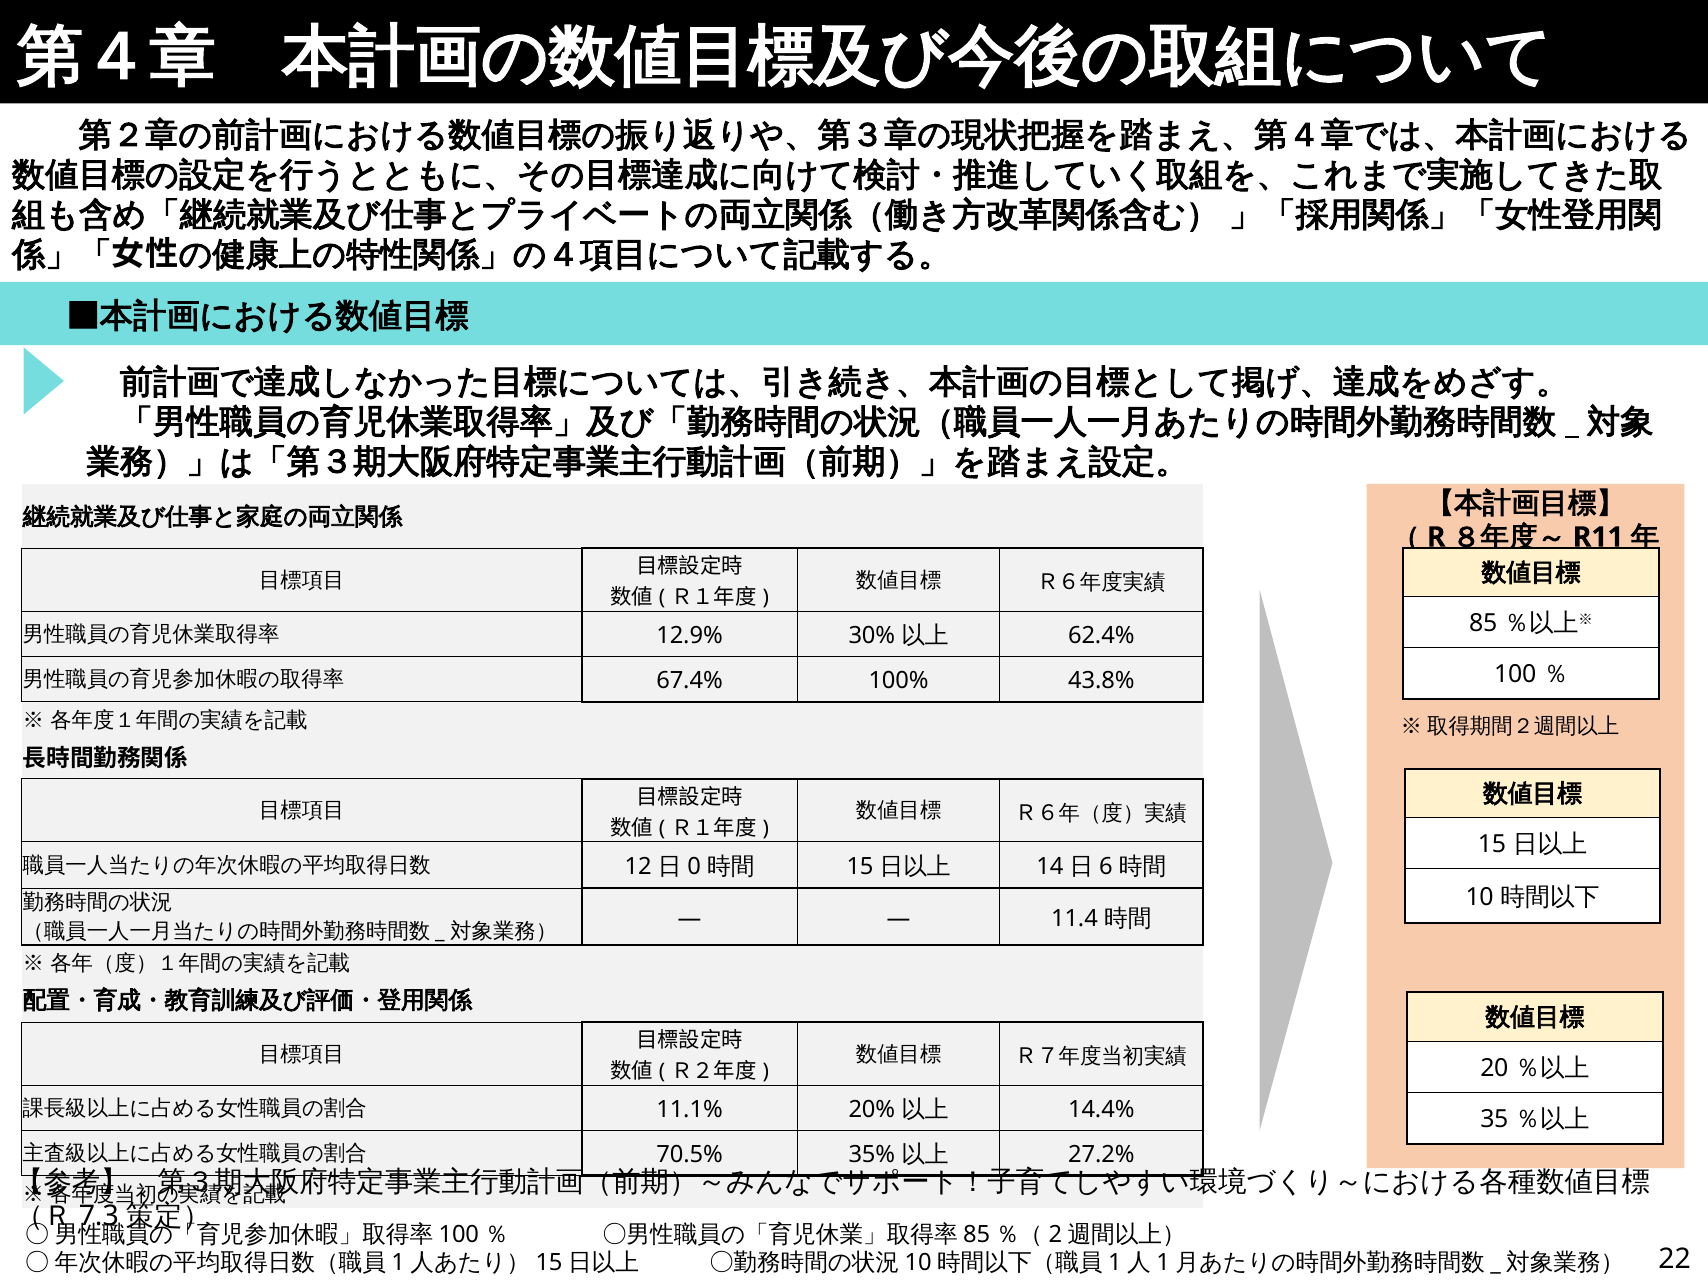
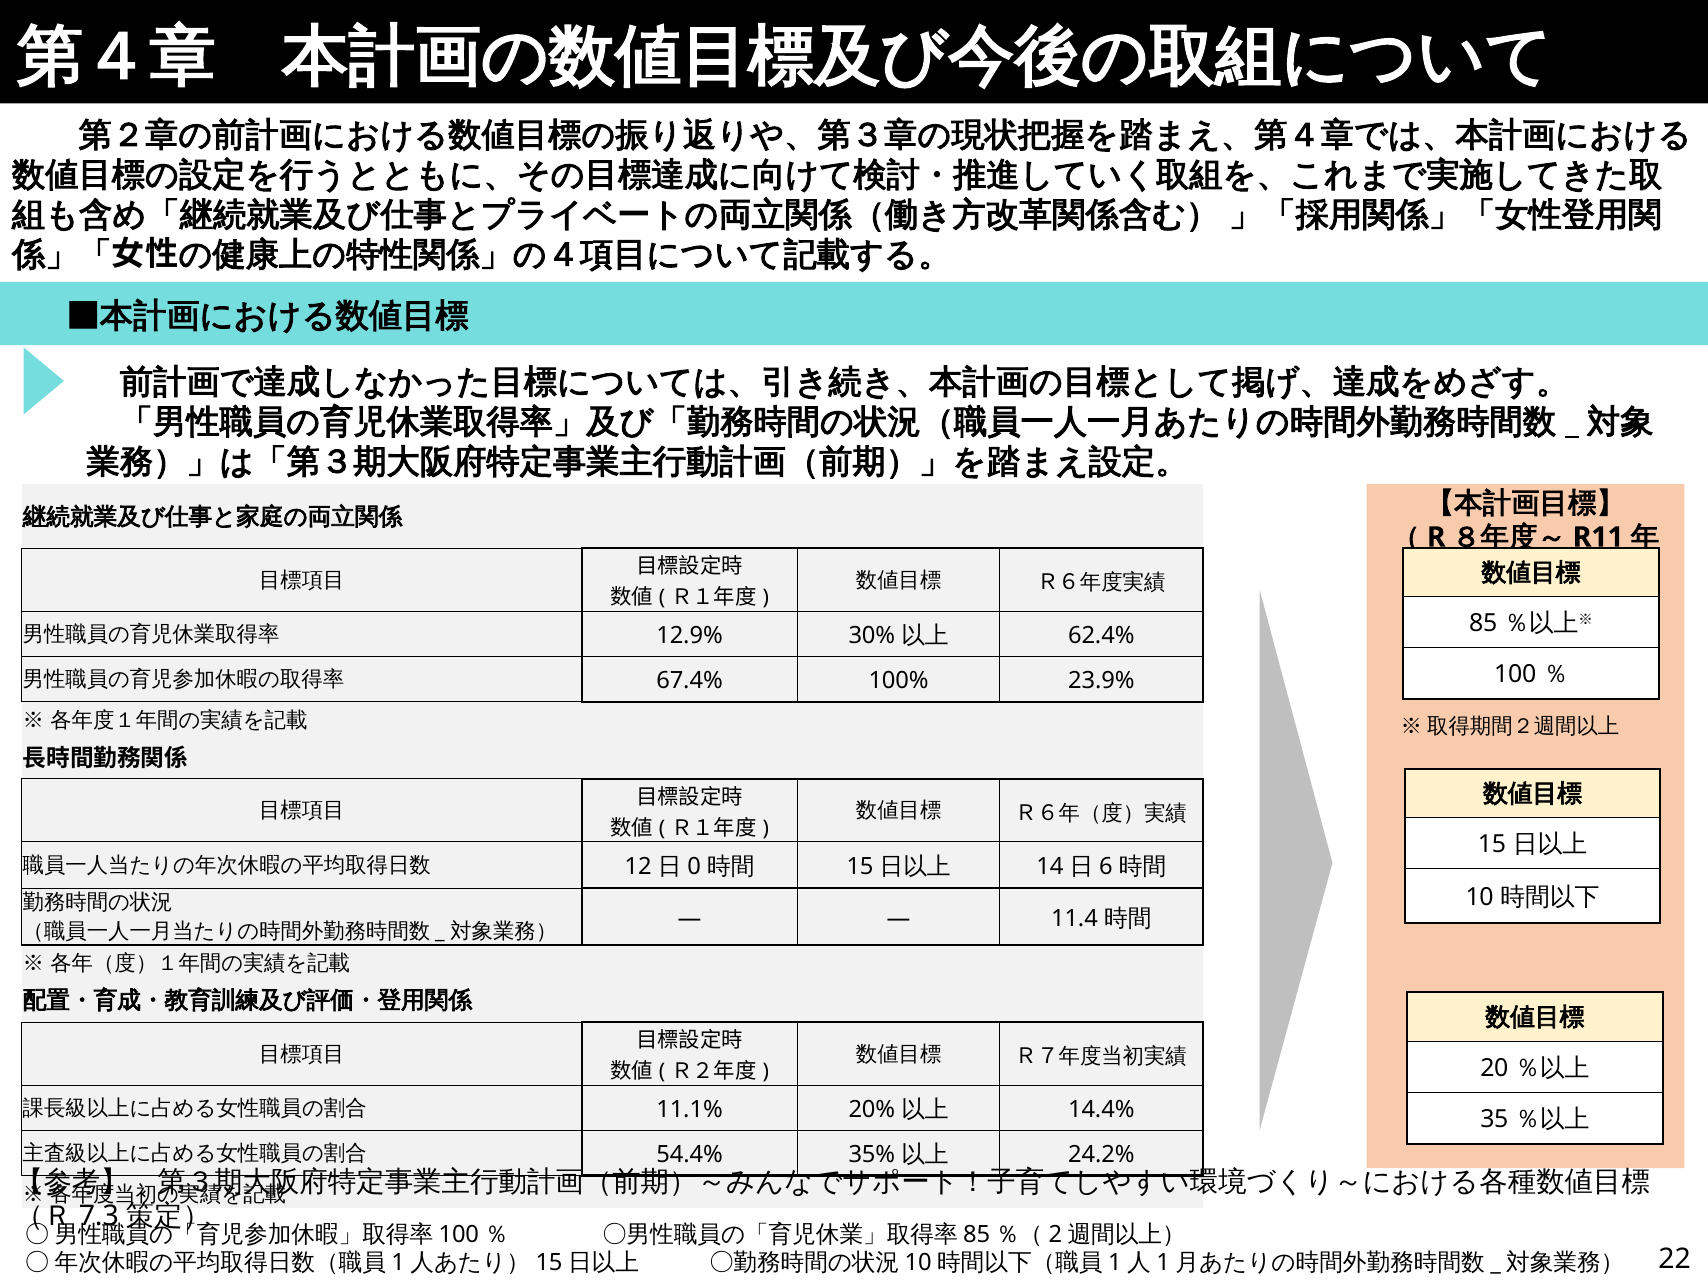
43.8%: 43.8% -> 23.9%
70.5%: 70.5% -> 54.4%
27.2%: 27.2% -> 24.2%
